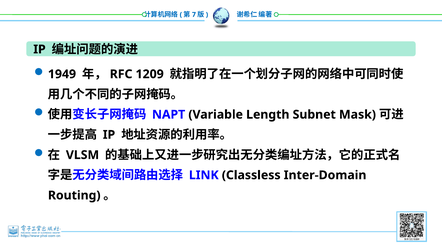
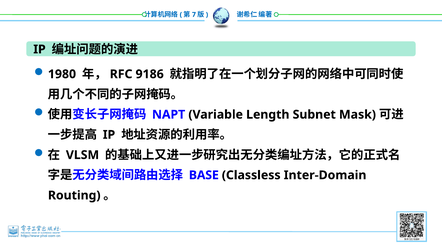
1949: 1949 -> 1980
1209: 1209 -> 9186
LINK: LINK -> BASE
